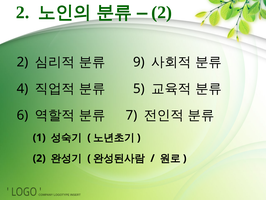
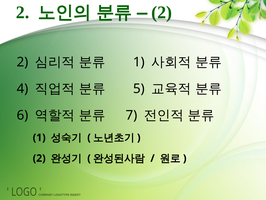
9 at (139, 62): 9 -> 1
